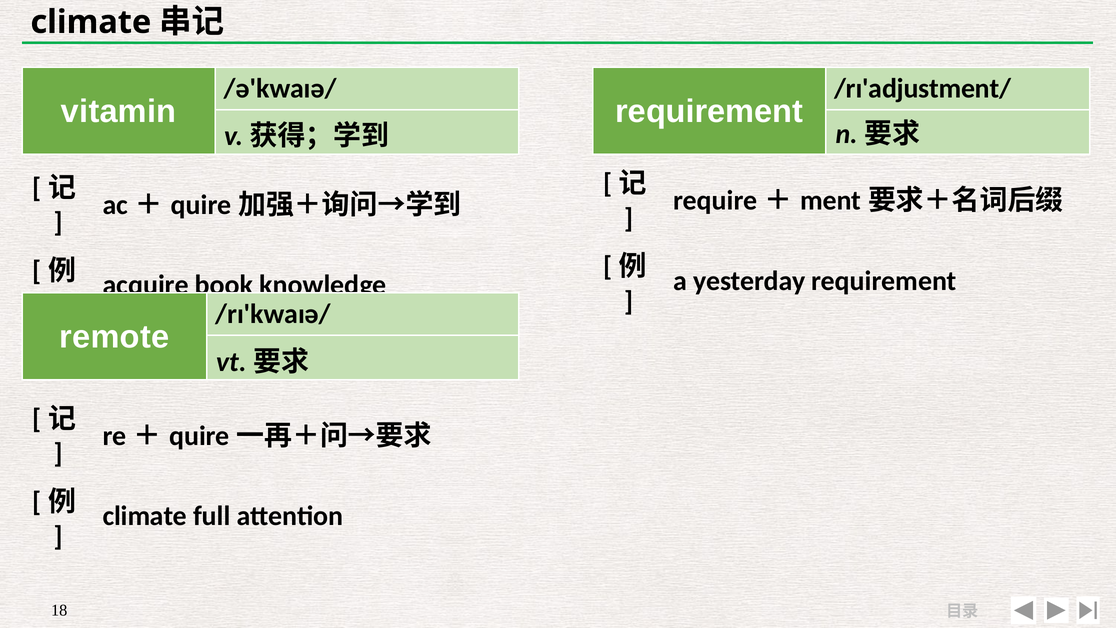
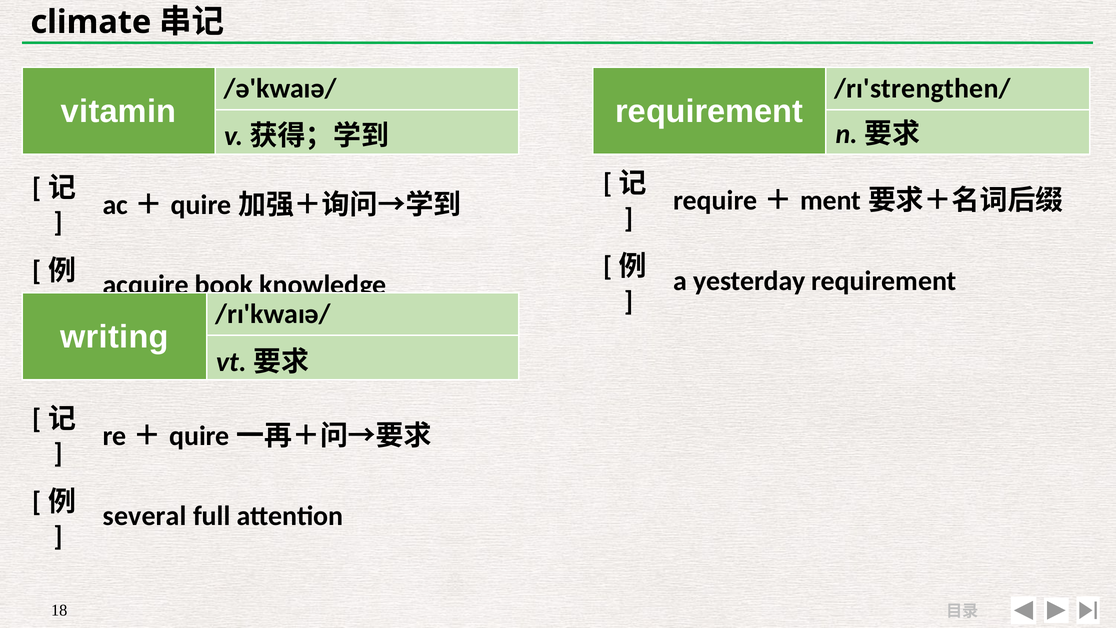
/rɪ'adjustment/: /rɪ'adjustment/ -> /rɪ'strengthen/
remote: remote -> writing
climate at (145, 516): climate -> several
